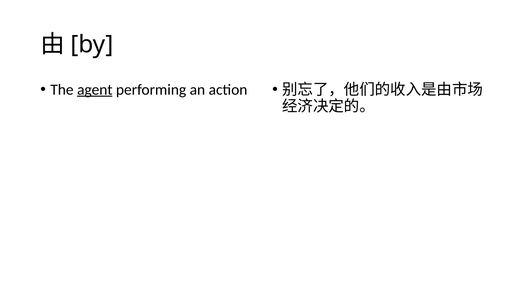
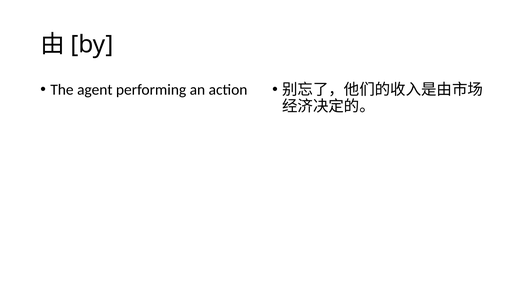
agent underline: present -> none
